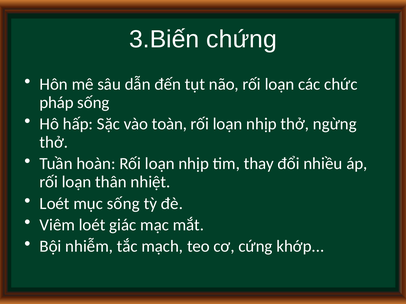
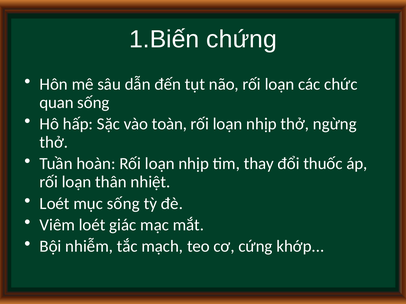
3.Biến: 3.Biến -> 1.Biến
pháp: pháp -> quan
nhiều: nhiều -> thuốc
